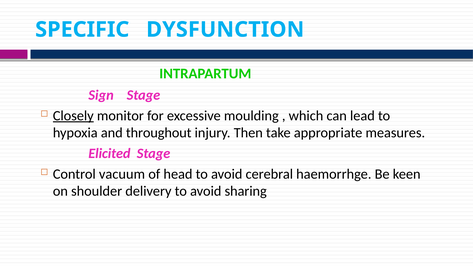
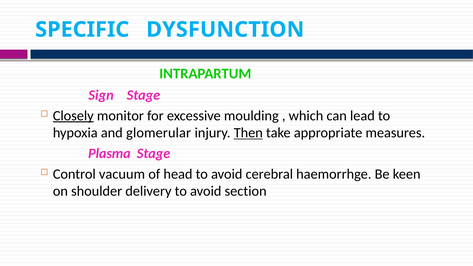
throughout: throughout -> glomerular
Then underline: none -> present
Elicited: Elicited -> Plasma
sharing: sharing -> section
